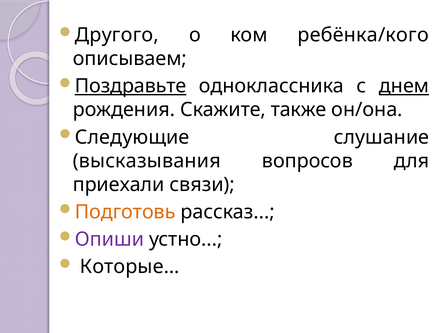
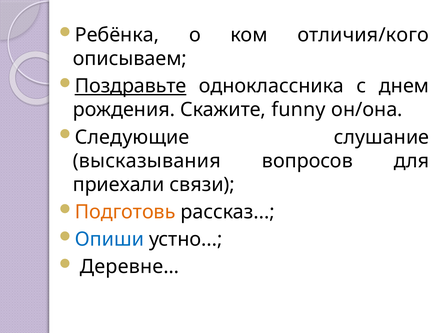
Другого: Другого -> Ребёнка
ребёнка/кого: ребёнка/кого -> отличия/кого
днем underline: present -> none
также: также -> funny
Опиши colour: purple -> blue
Которые…: Которые… -> Деревне…
